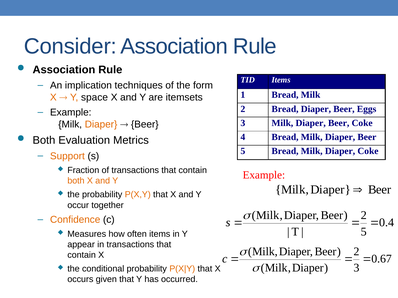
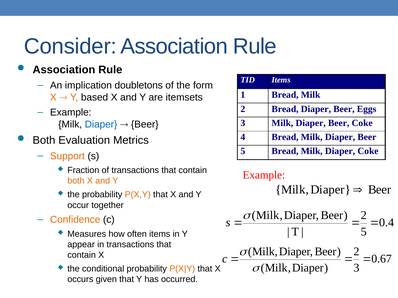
techniques: techniques -> doubletons
space: space -> based
Diaper at (101, 124) colour: orange -> blue
